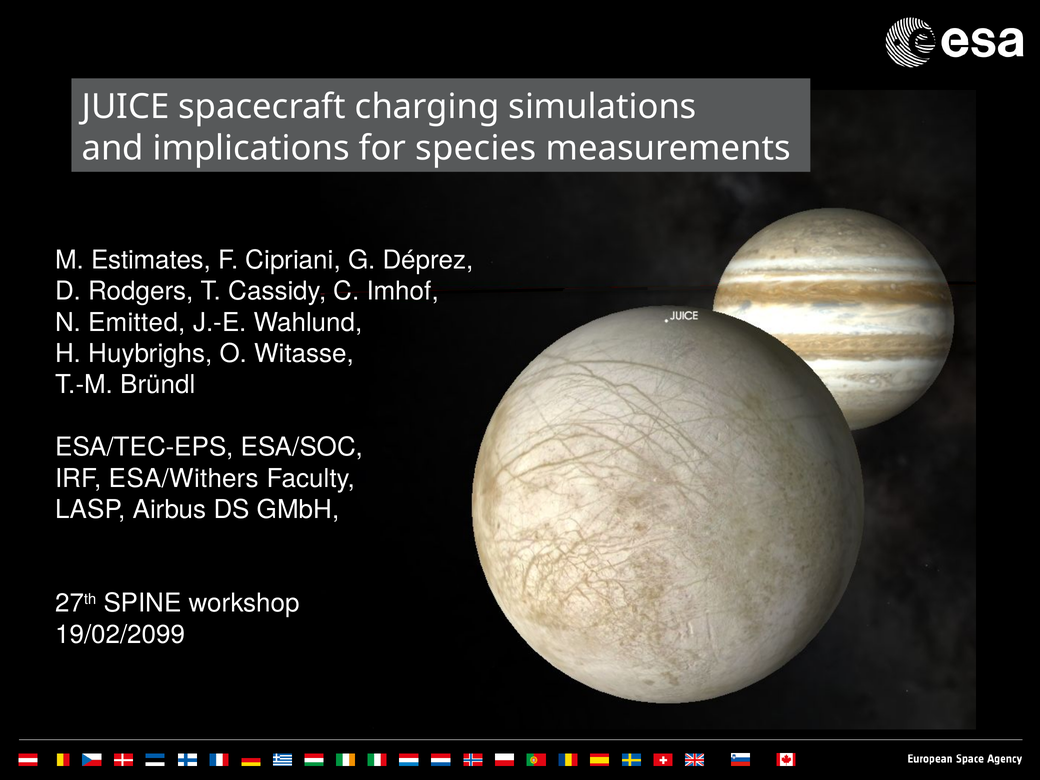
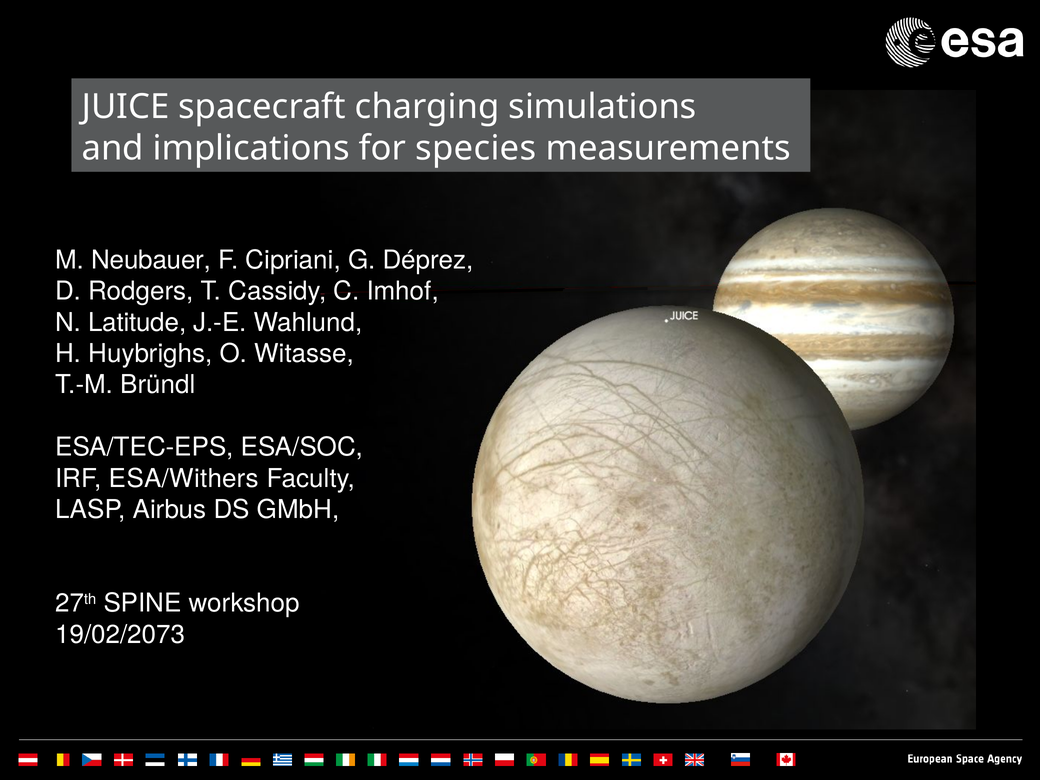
Estimates: Estimates -> Neubauer
Emitted: Emitted -> Latitude
19/02/2099: 19/02/2099 -> 19/02/2073
